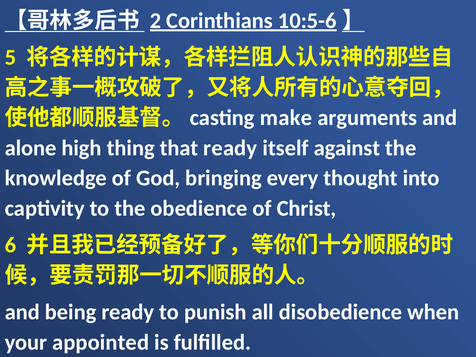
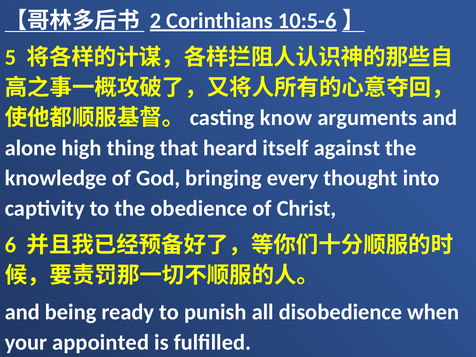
make: make -> know
that ready: ready -> heard
